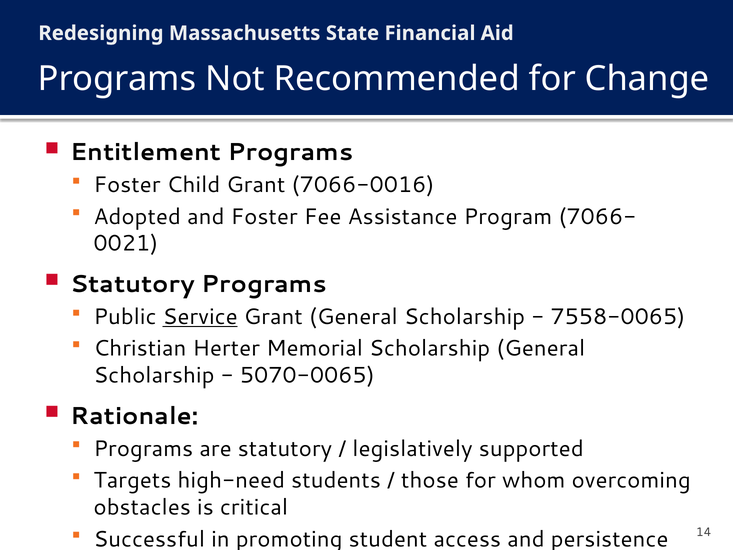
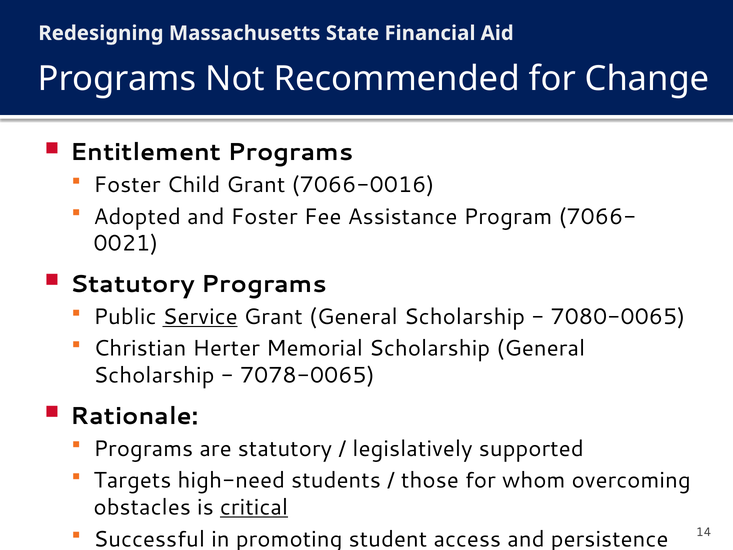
7558-0065: 7558-0065 -> 7080-0065
5070-0065: 5070-0065 -> 7078-0065
critical underline: none -> present
